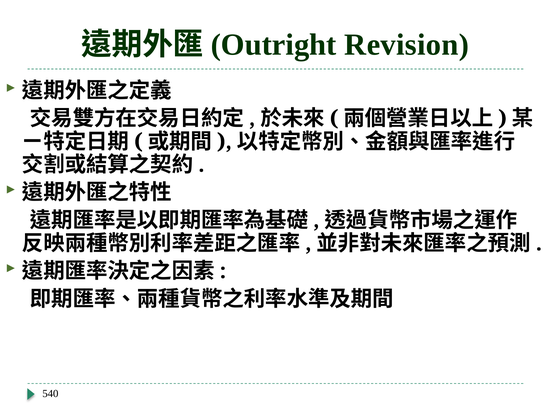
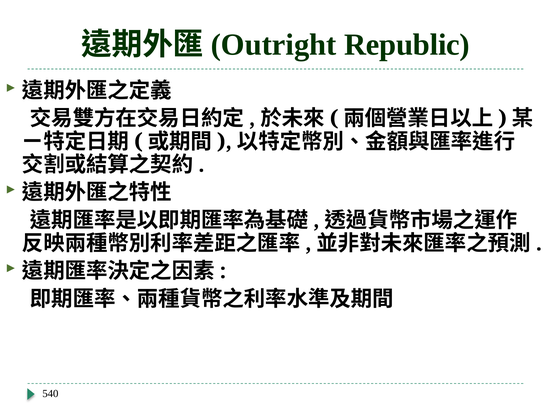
Revision: Revision -> Republic
